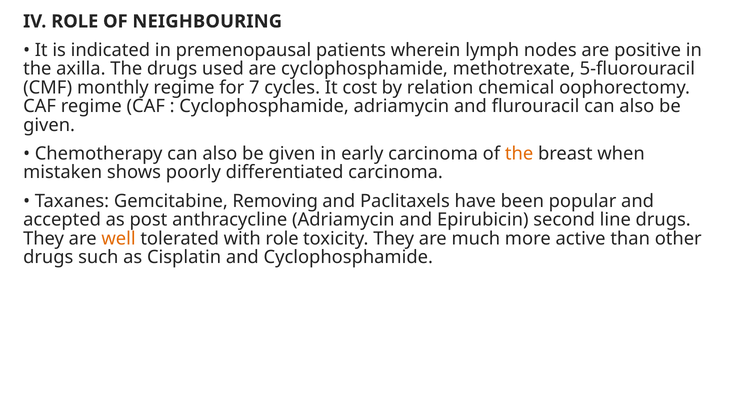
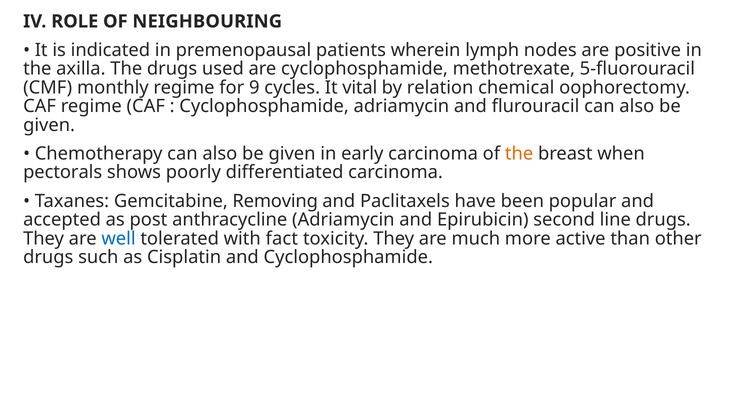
7: 7 -> 9
cost: cost -> vital
mistaken: mistaken -> pectorals
well colour: orange -> blue
with role: role -> fact
